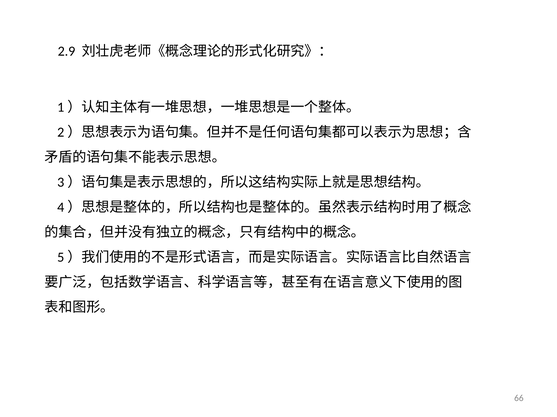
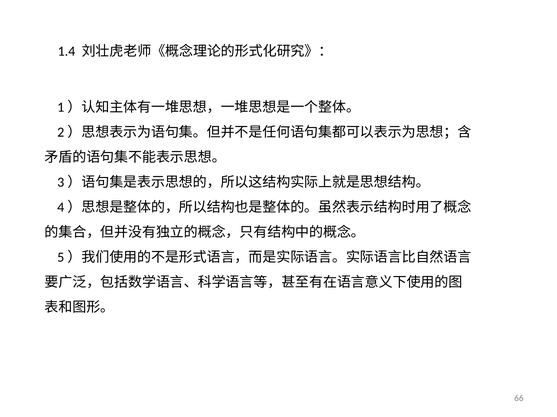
2.9: 2.9 -> 1.4
